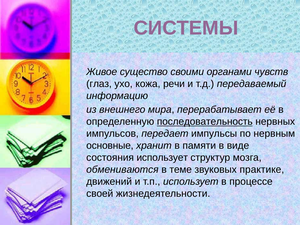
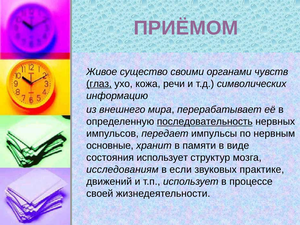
СИСТЕМЫ: СИСТЕМЫ -> ПРИЁМОМ
глаз underline: none -> present
передаваемый: передаваемый -> символических
обмениваются: обмениваются -> исследованиям
теме: теме -> если
